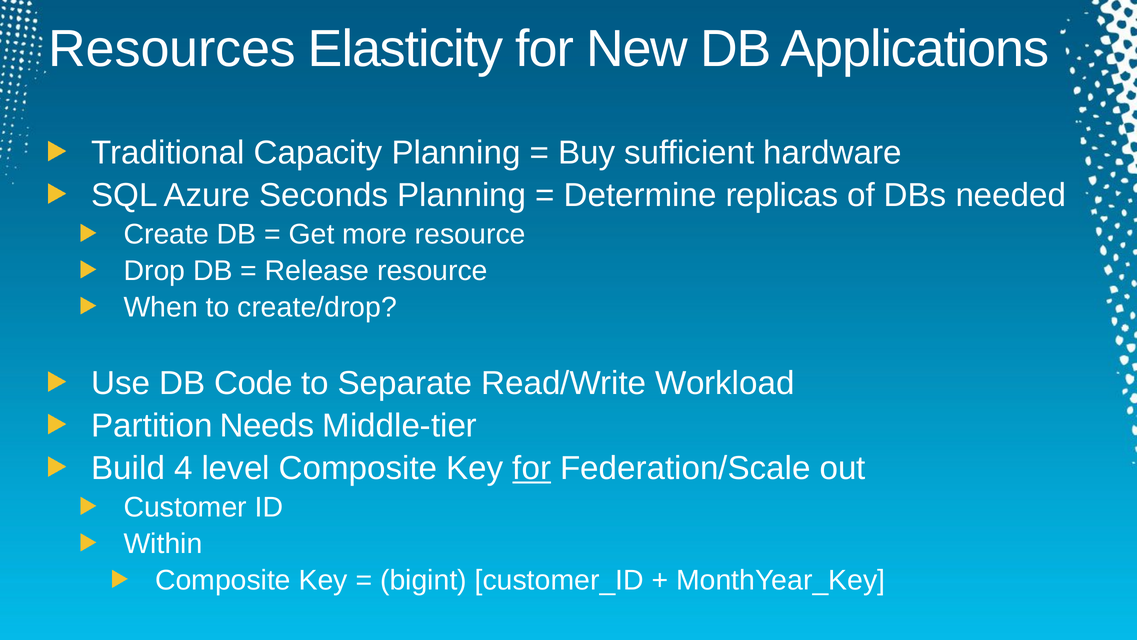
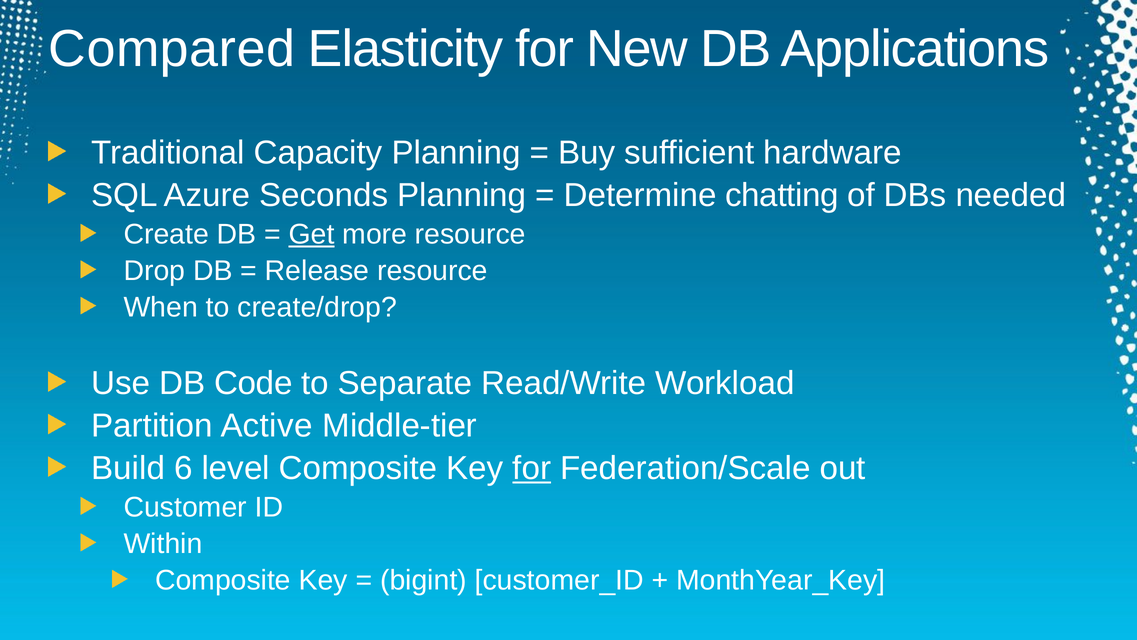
Resources: Resources -> Compared
replicas: replicas -> chatting
Get underline: none -> present
Needs: Needs -> Active
4: 4 -> 6
